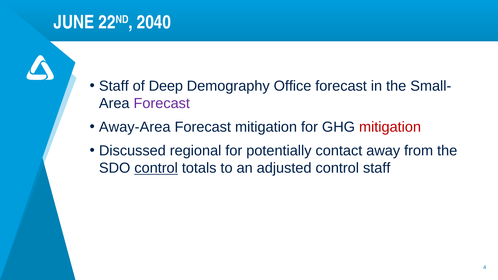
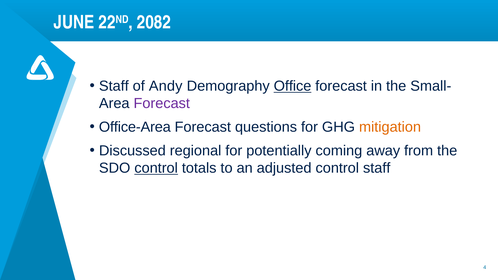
2040: 2040 -> 2082
Deep: Deep -> Andy
Office underline: none -> present
Away-Area: Away-Area -> Office-Area
Forecast mitigation: mitigation -> questions
mitigation at (390, 127) colour: red -> orange
contact: contact -> coming
